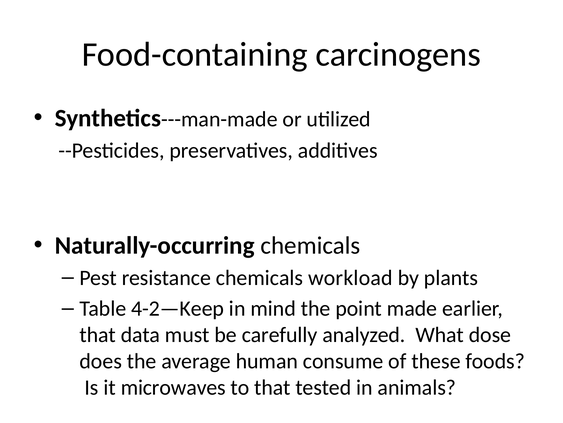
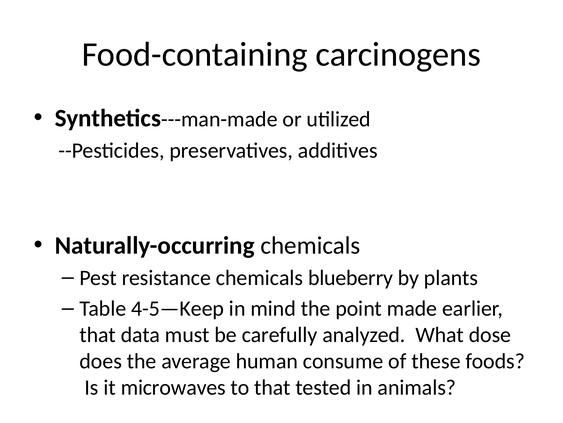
workload: workload -> blueberry
4-2—Keep: 4-2—Keep -> 4-5—Keep
